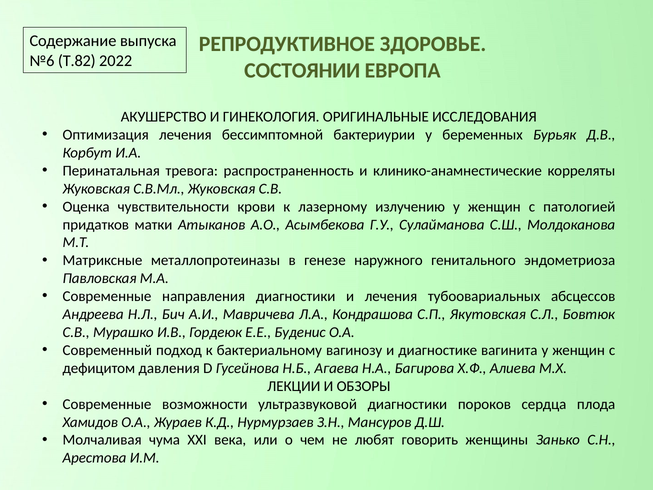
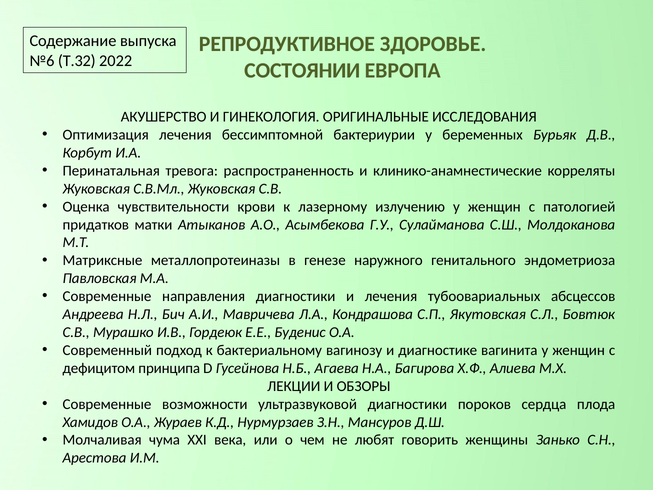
Т.82: Т.82 -> Т.32
давления: давления -> принципа
